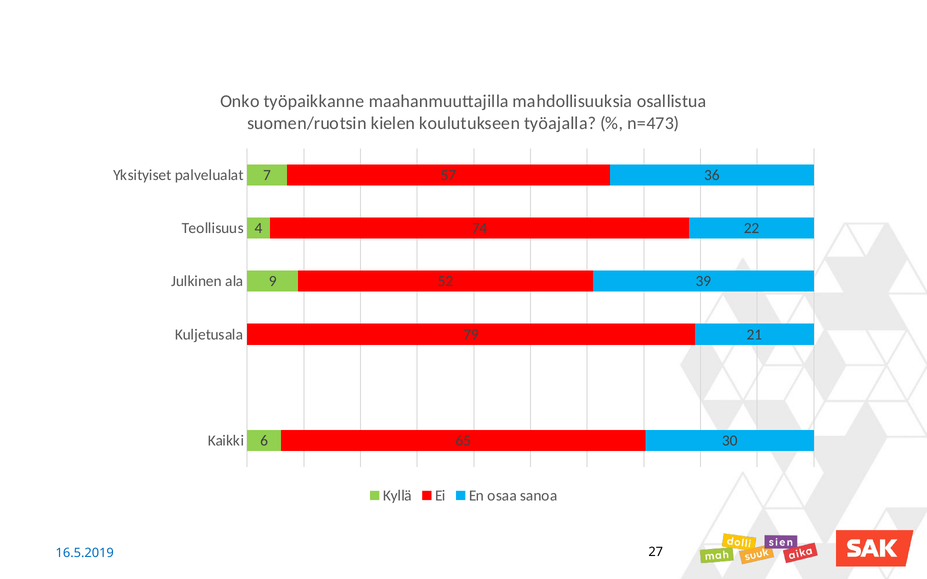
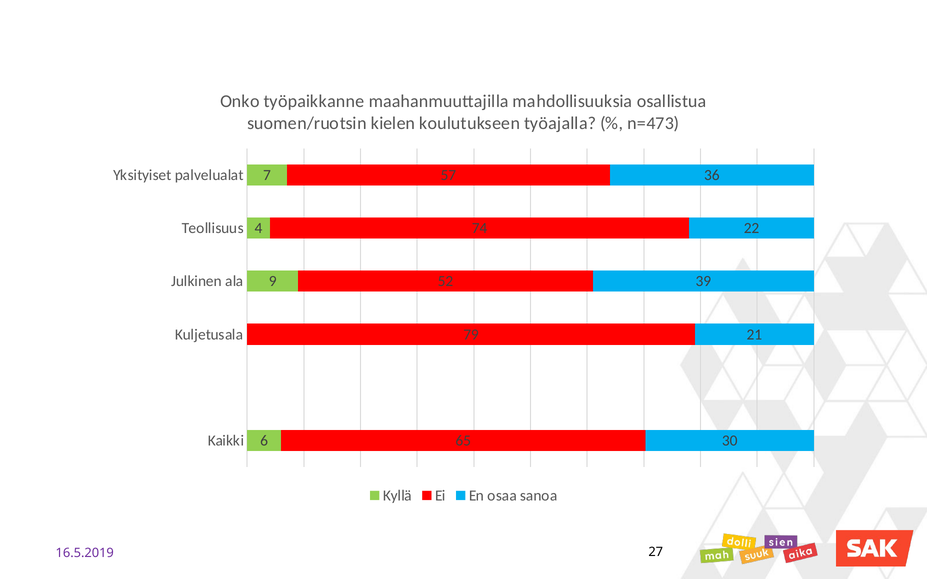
16.5.2019 colour: blue -> purple
